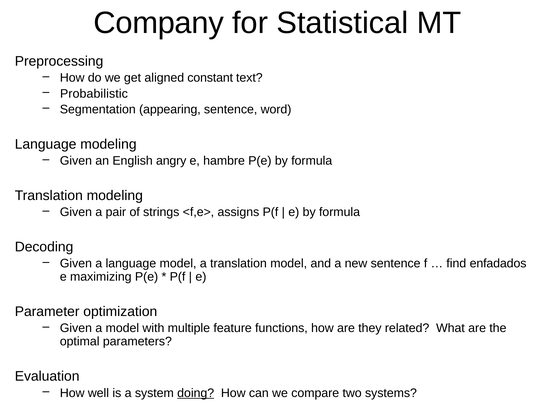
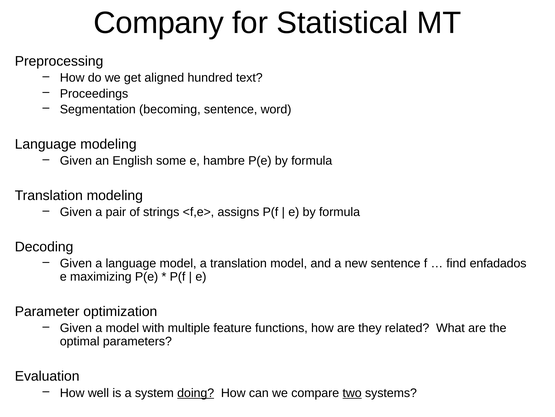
constant: constant -> hundred
Probabilistic: Probabilistic -> Proceedings
appearing: appearing -> becoming
angry: angry -> some
two underline: none -> present
